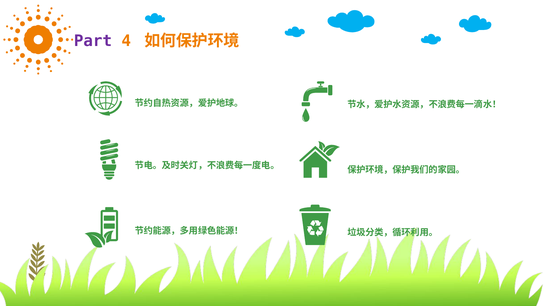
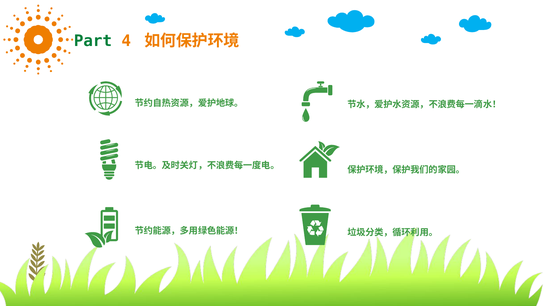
Part colour: purple -> green
